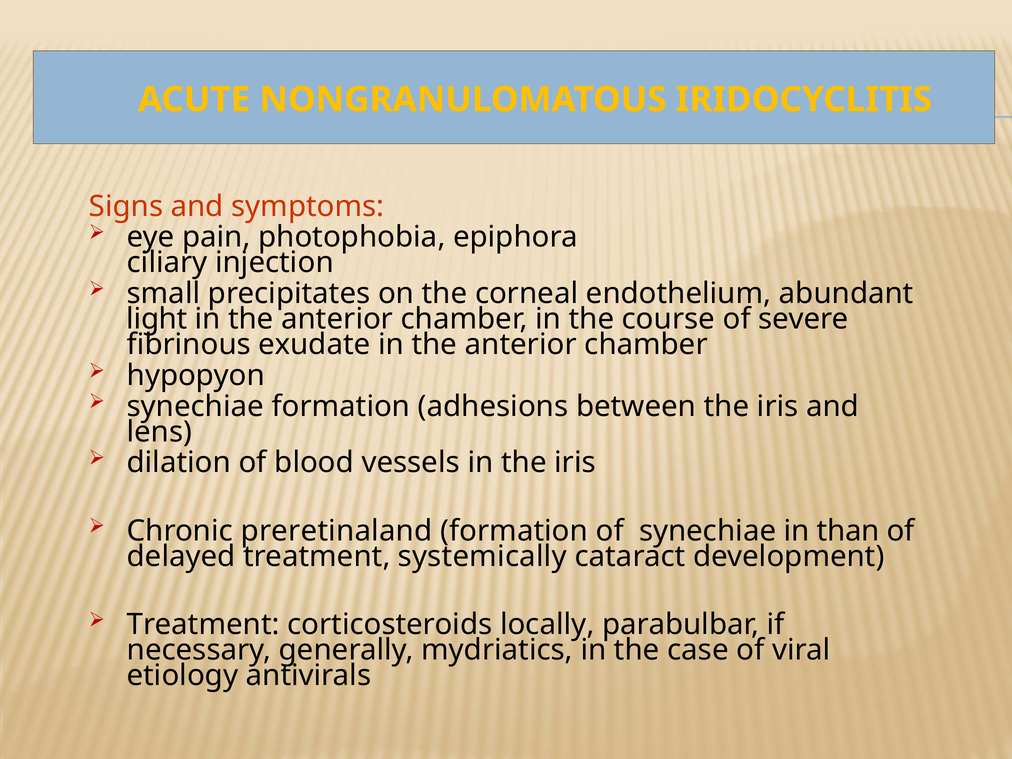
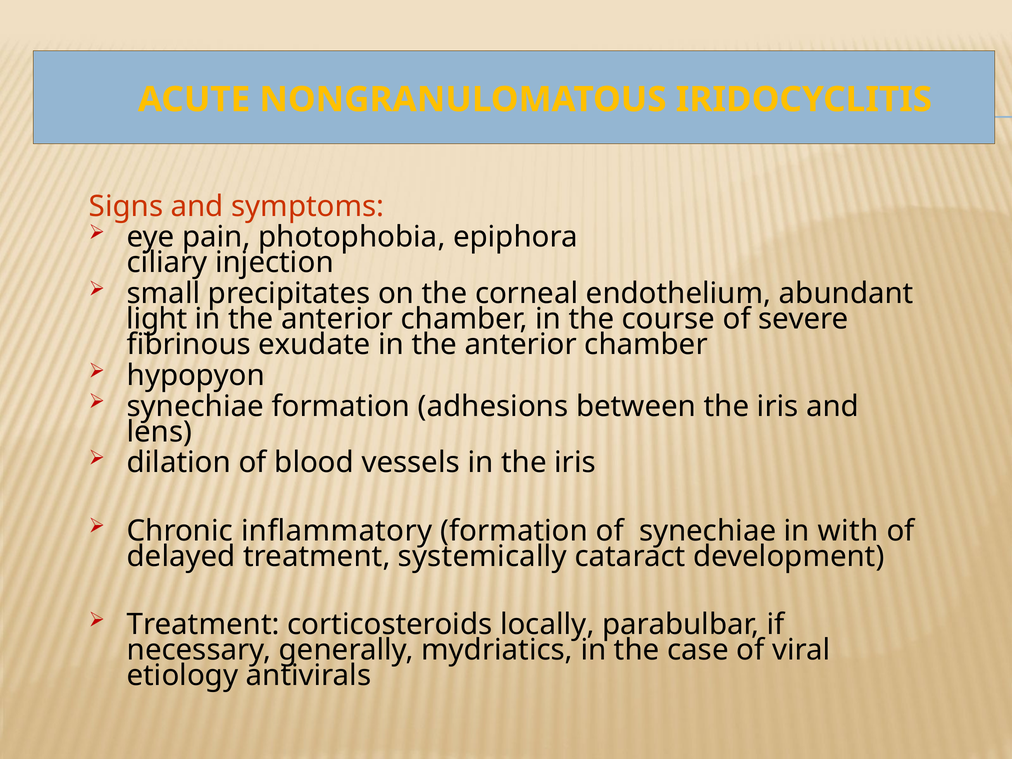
preretinaland: preretinaland -> inflammatory
than: than -> with
